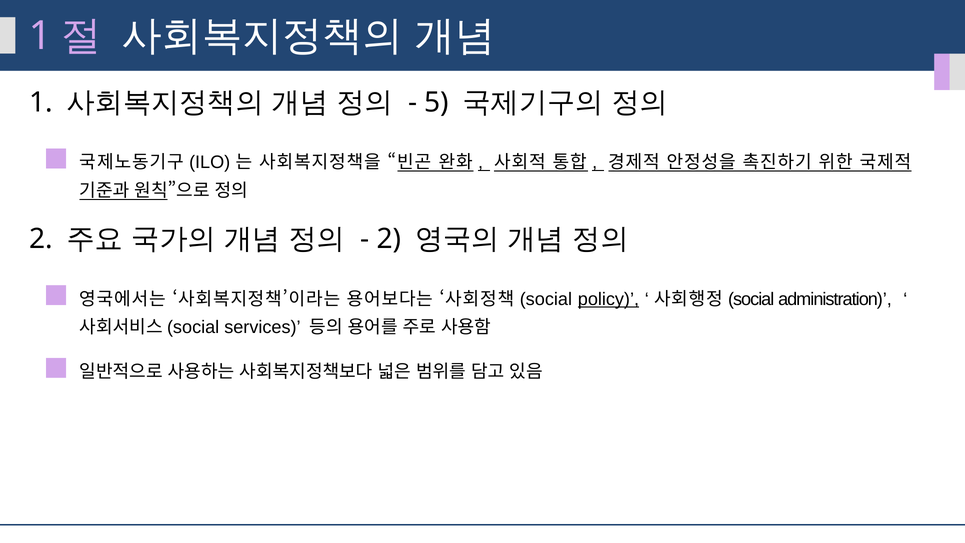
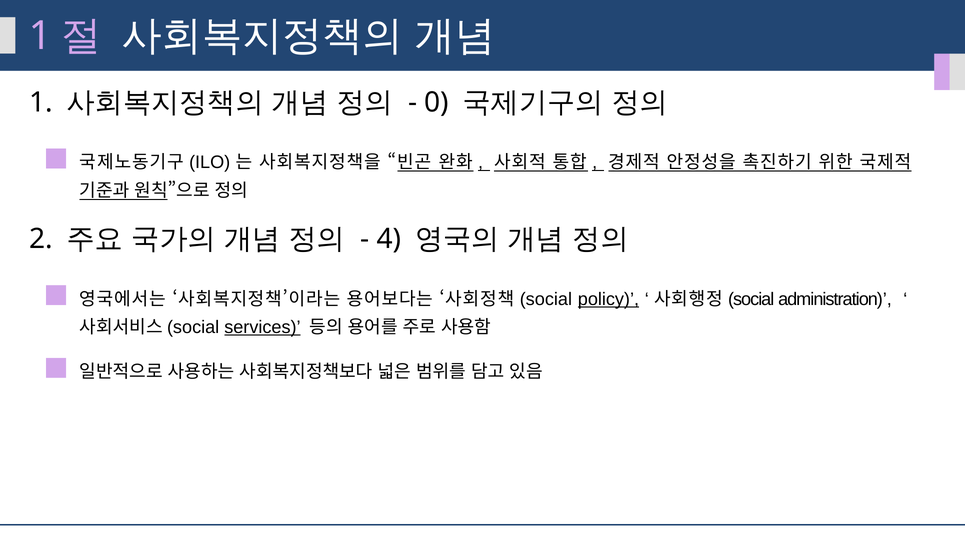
5: 5 -> 0
2 at (389, 239): 2 -> 4
services underline: none -> present
